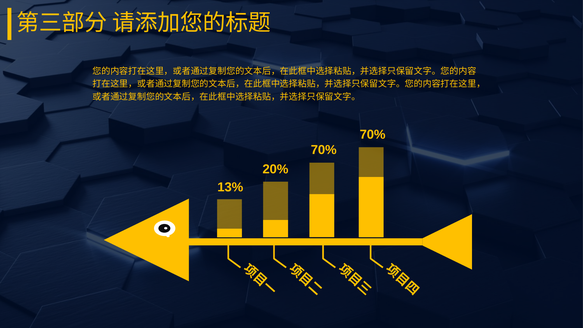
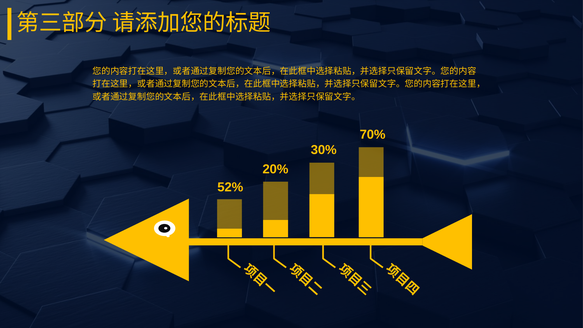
70% at (324, 150): 70% -> 30%
13%: 13% -> 52%
